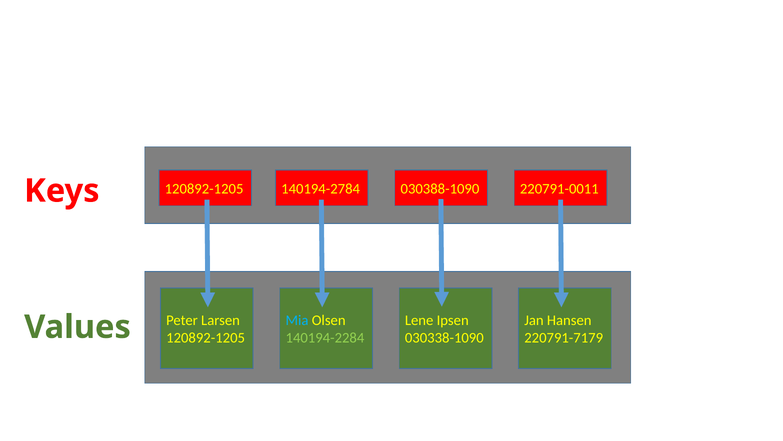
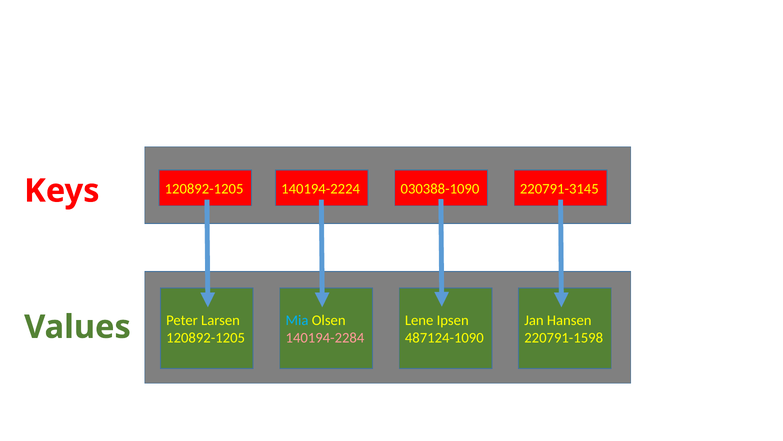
140194-2784: 140194-2784 -> 140194-2224
220791-0011: 220791-0011 -> 220791-3145
140194-2284 colour: light green -> pink
030338-1090: 030338-1090 -> 487124-1090
220791-7179: 220791-7179 -> 220791-1598
